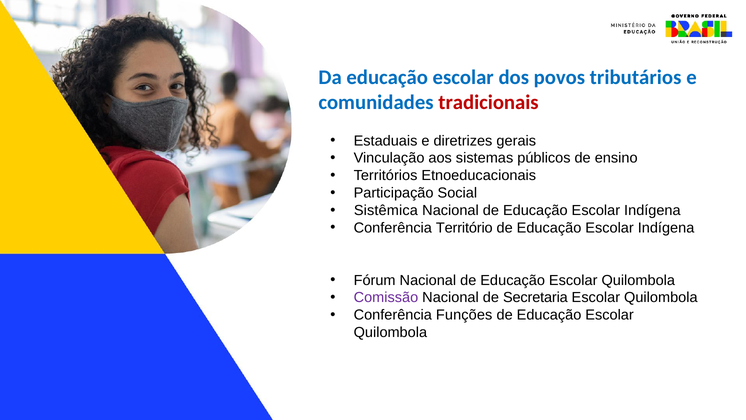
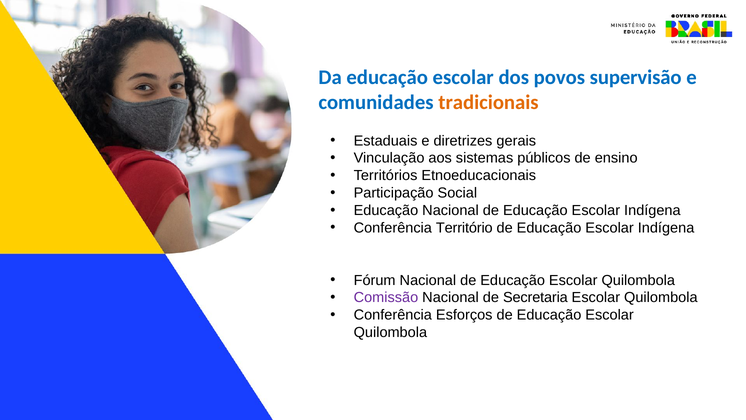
tributários: tributários -> supervisão
tradicionais colour: red -> orange
Sistêmica at (386, 210): Sistêmica -> Educação
Funções: Funções -> Esforços
